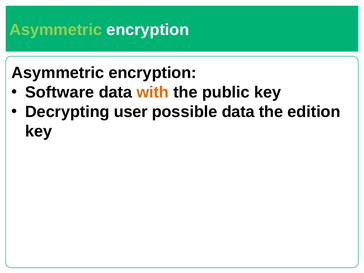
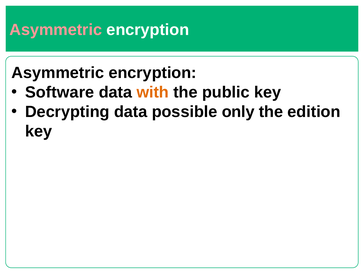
Asymmetric at (56, 30) colour: light green -> pink
Decrypting user: user -> data
possible data: data -> only
